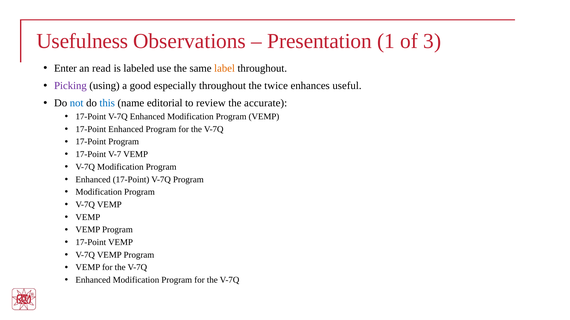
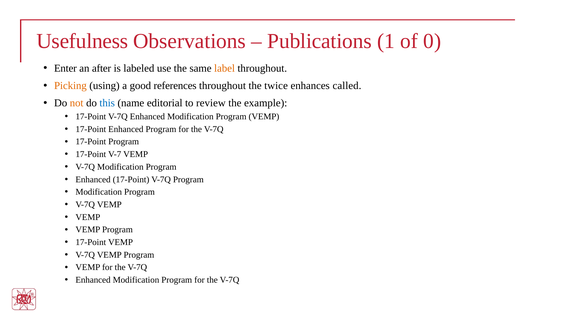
Presentation: Presentation -> Publications
3: 3 -> 0
read: read -> after
Picking colour: purple -> orange
especially: especially -> references
useful: useful -> called
not colour: blue -> orange
accurate: accurate -> example
